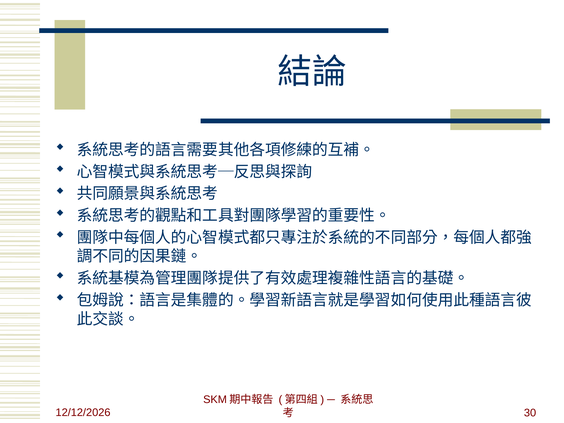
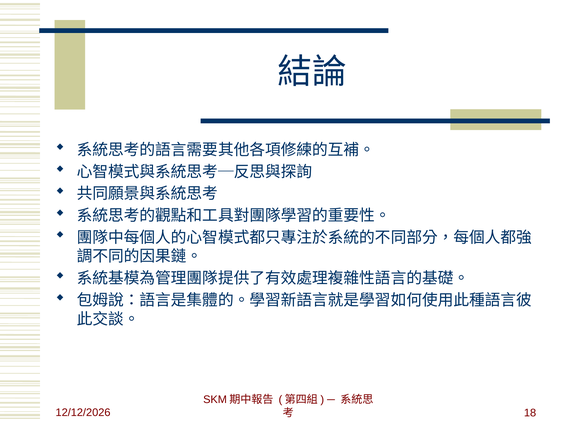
30: 30 -> 18
